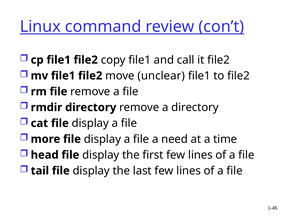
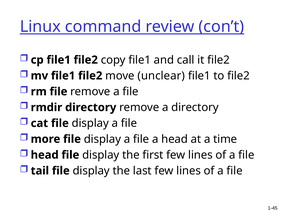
a need: need -> head
